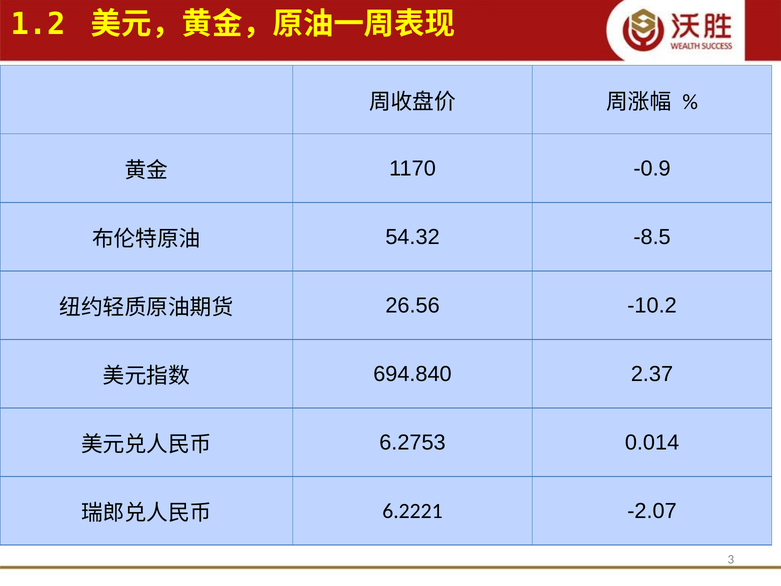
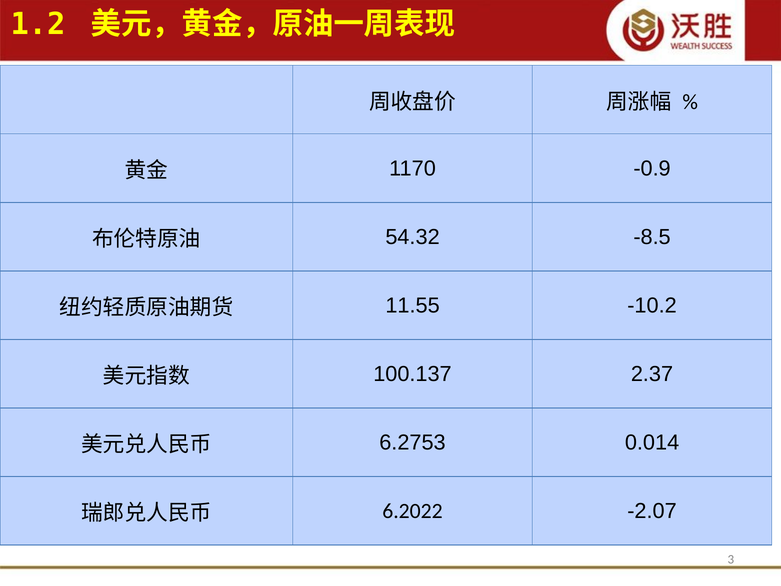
26.56: 26.56 -> 11.55
694.840: 694.840 -> 100.137
6.2221: 6.2221 -> 6.2022
